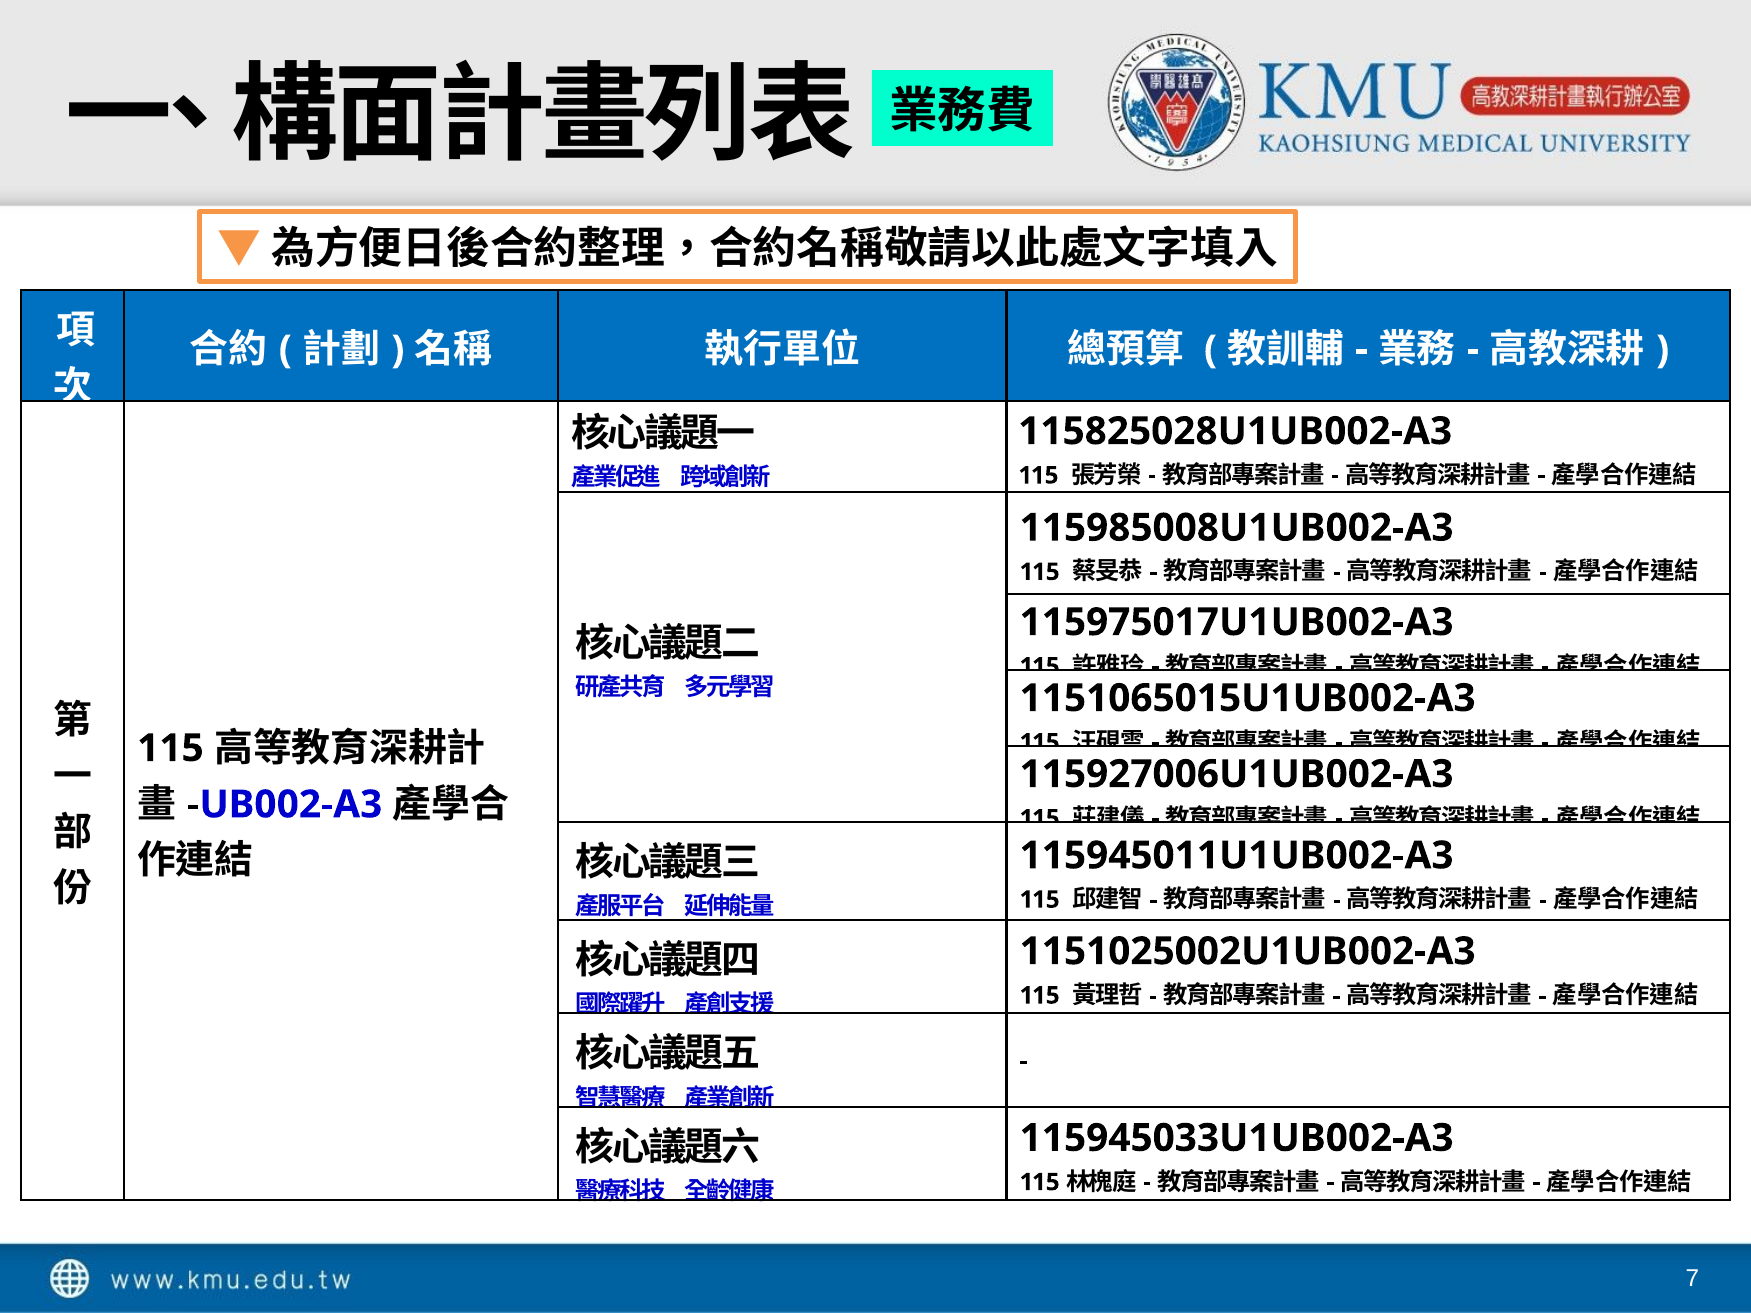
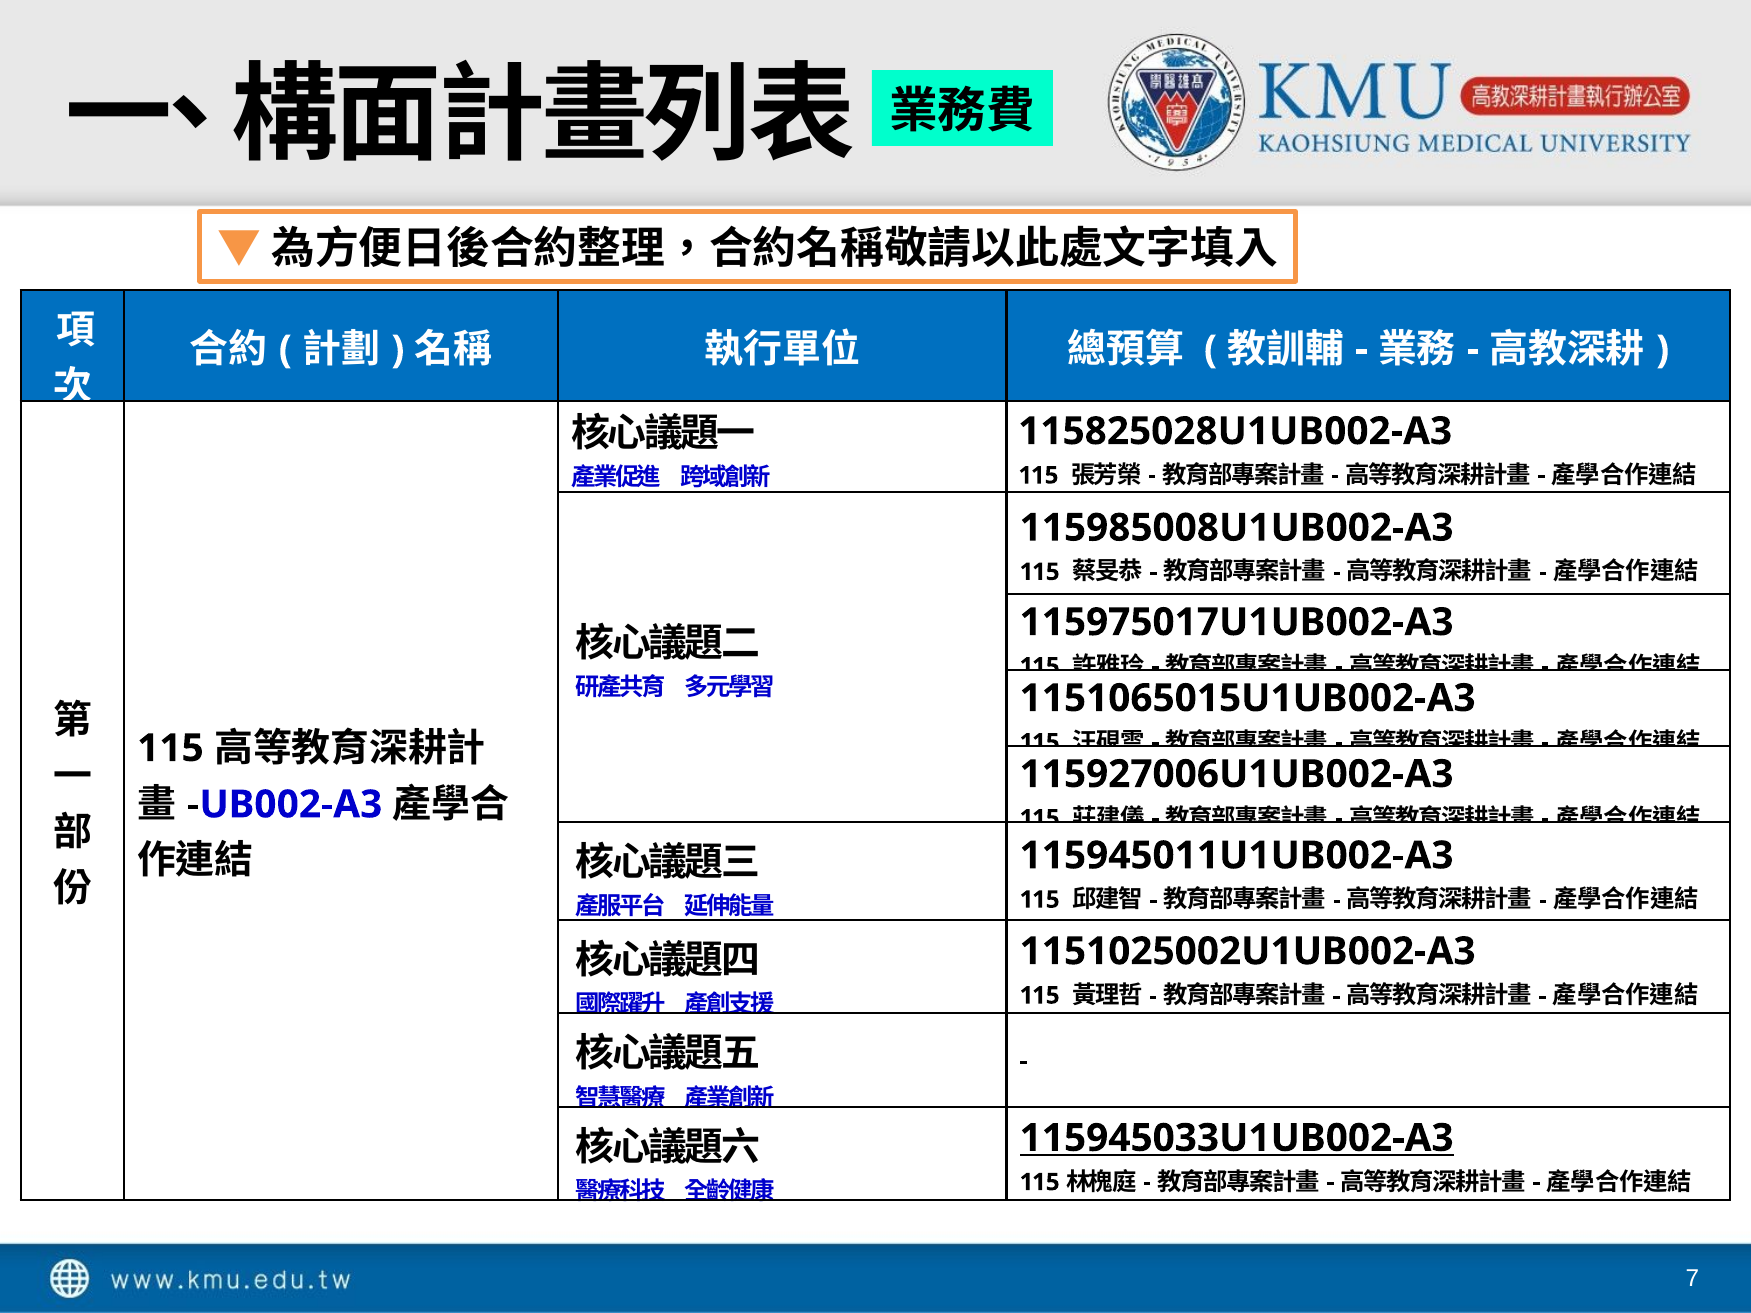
115945033U1UB002-A3 underline: none -> present
